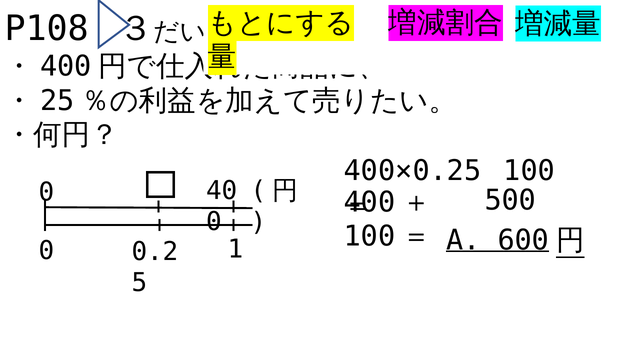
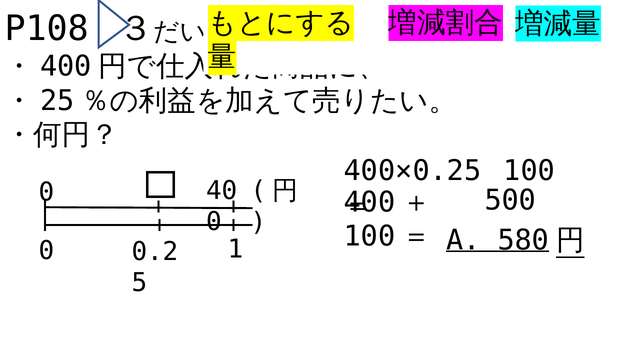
600: 600 -> 580
